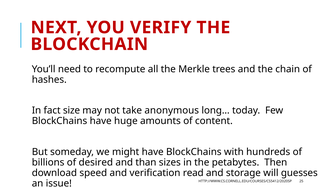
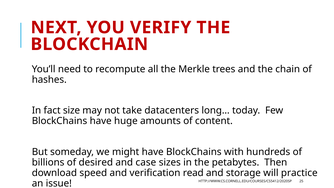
anonymous: anonymous -> datacenters
than: than -> case
guesses: guesses -> practice
